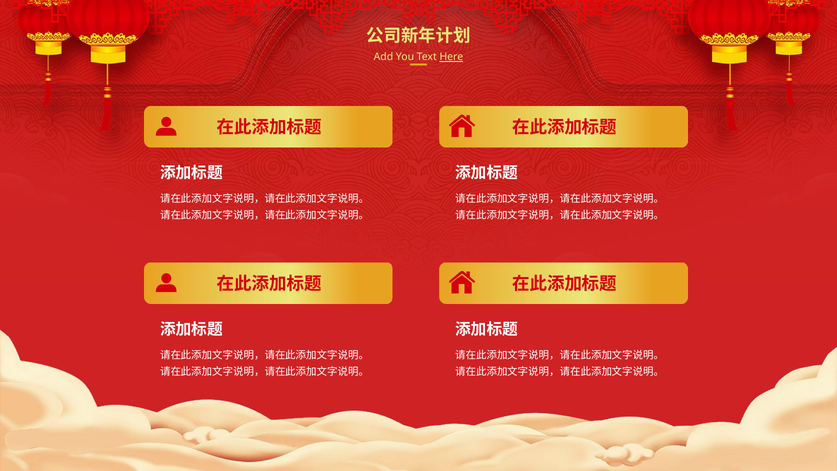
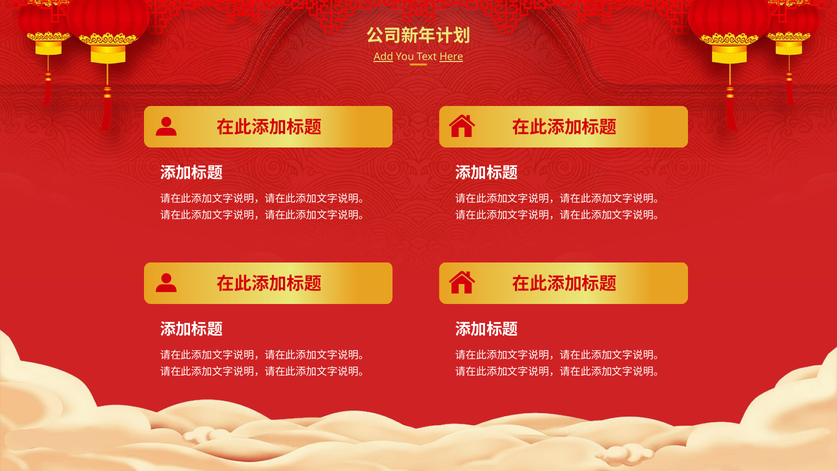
Add underline: none -> present
